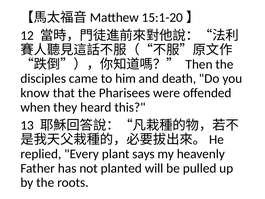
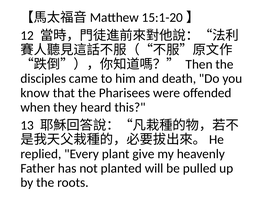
says: says -> give
